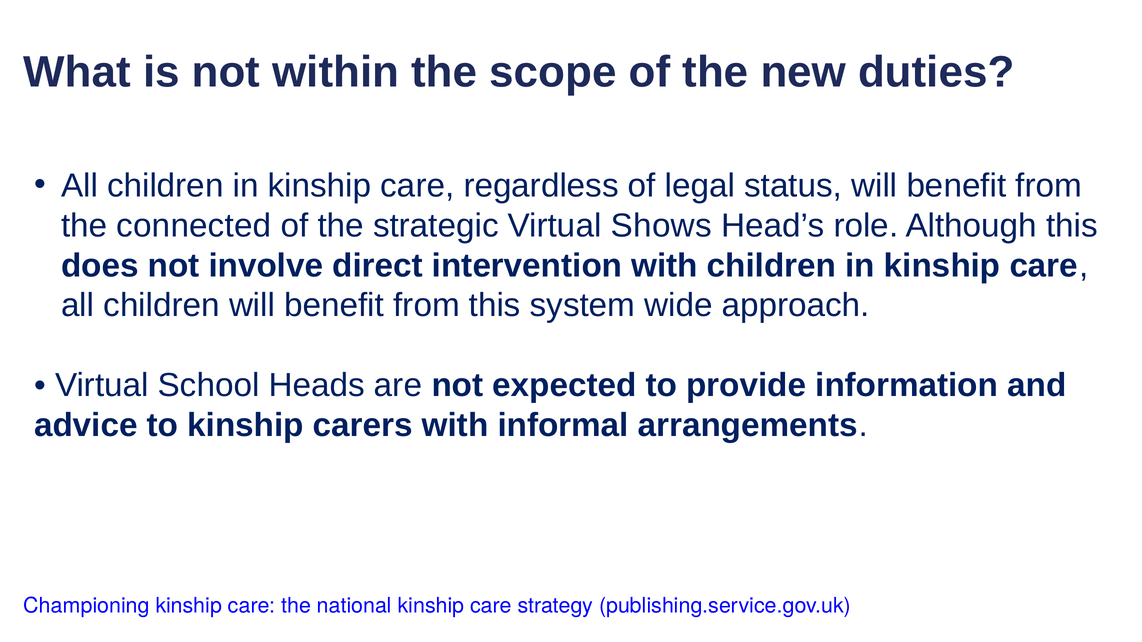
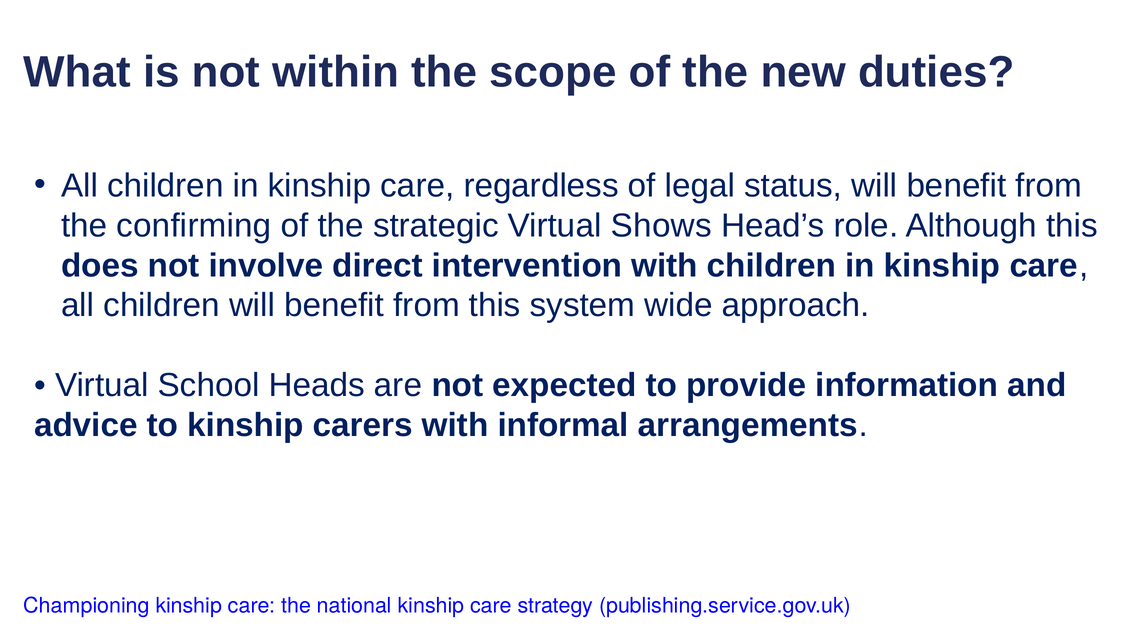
connected: connected -> confirming
